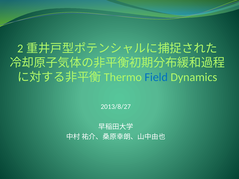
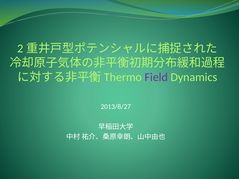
Field colour: blue -> purple
